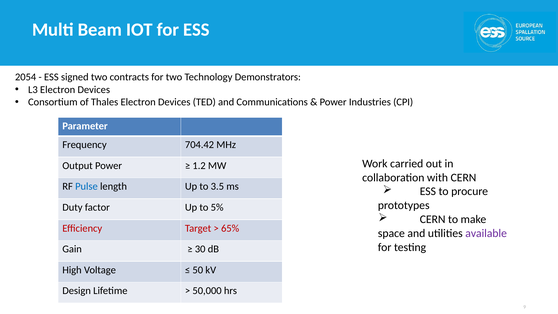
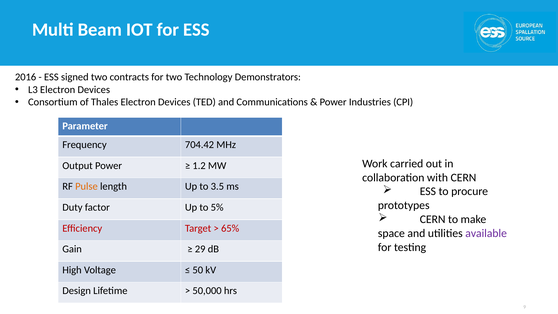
2054: 2054 -> 2016
Pulse colour: blue -> orange
30: 30 -> 29
